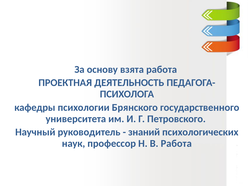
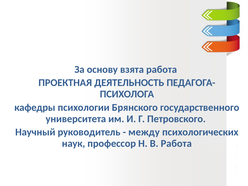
знаний: знаний -> между
